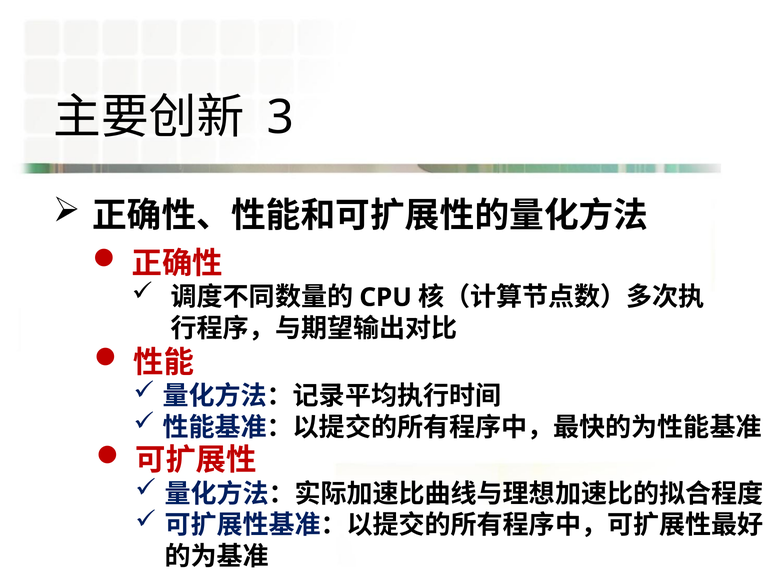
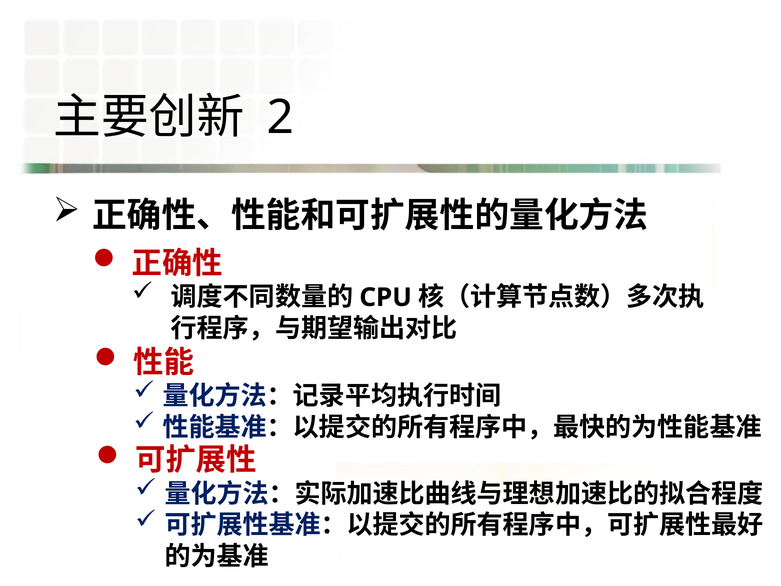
3: 3 -> 2
